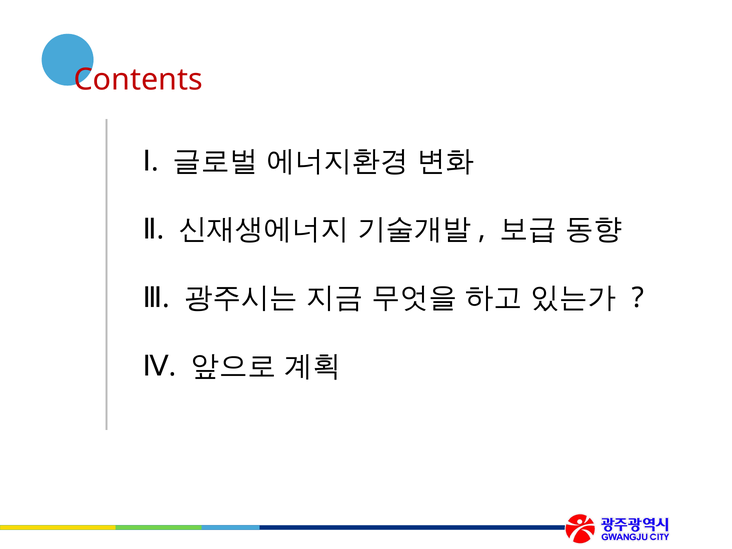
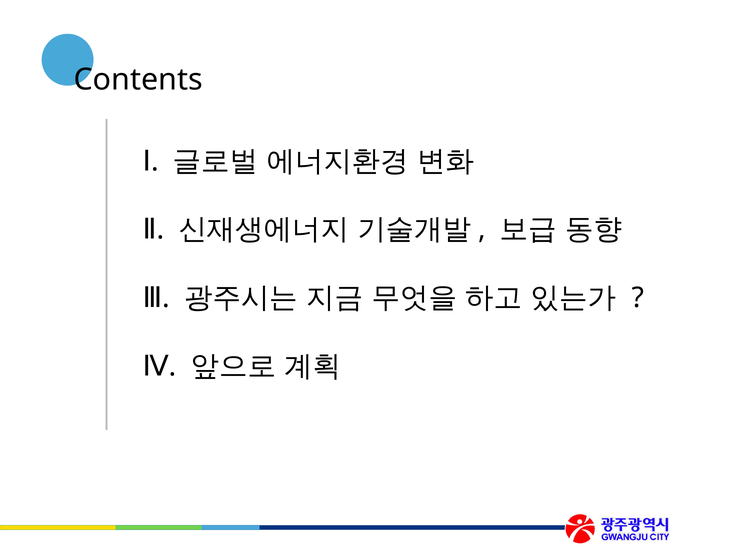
Contents colour: red -> black
